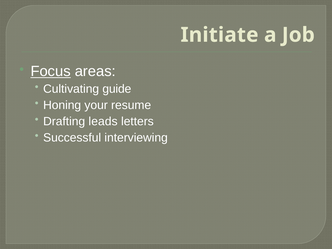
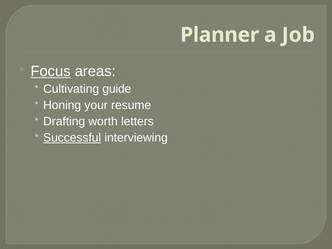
Initiate: Initiate -> Planner
leads: leads -> worth
Successful underline: none -> present
